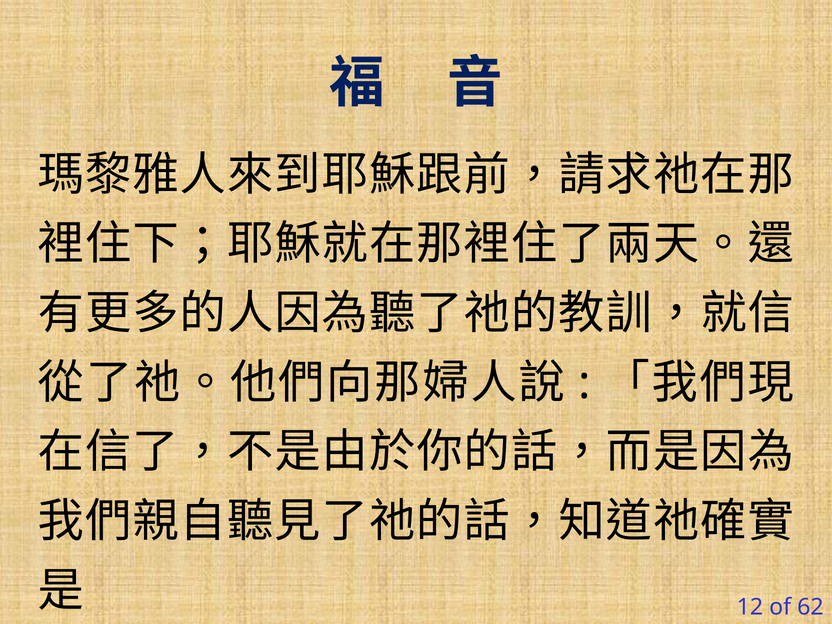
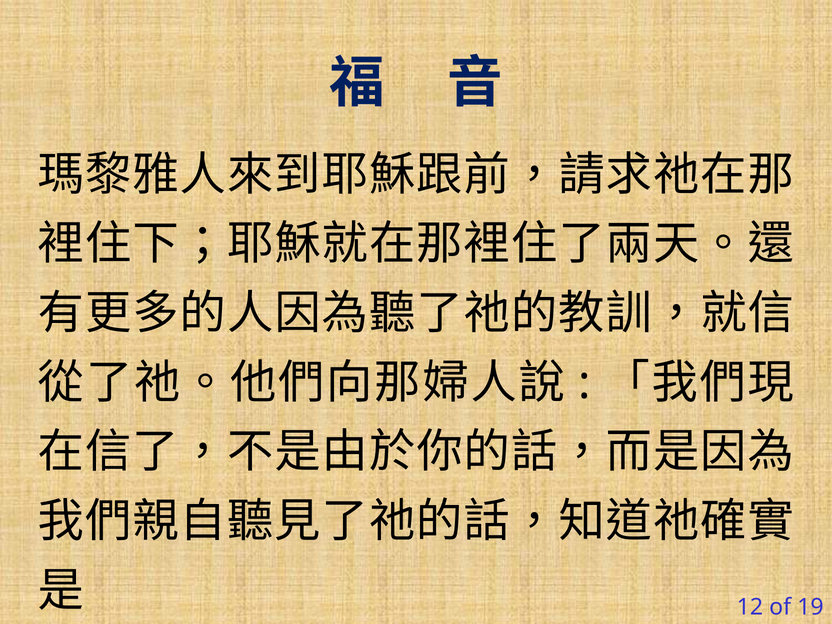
62: 62 -> 19
